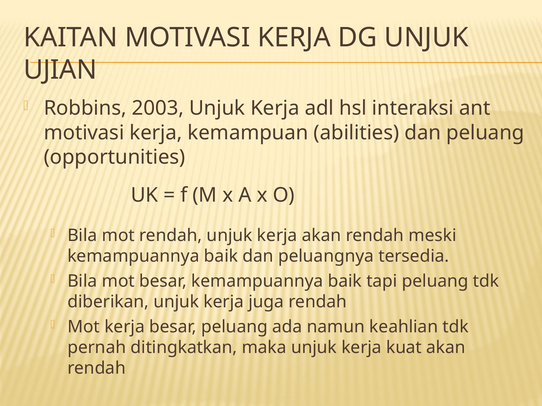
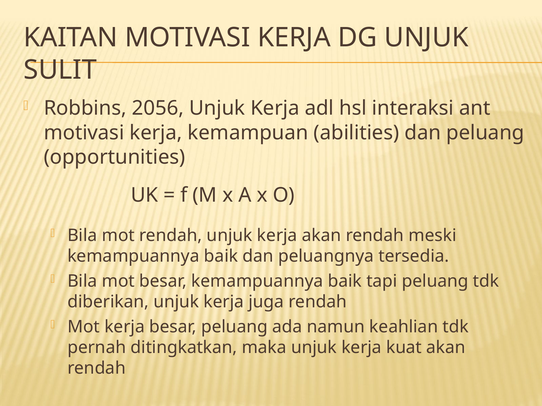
UJIAN: UJIAN -> SULIT
2003: 2003 -> 2056
